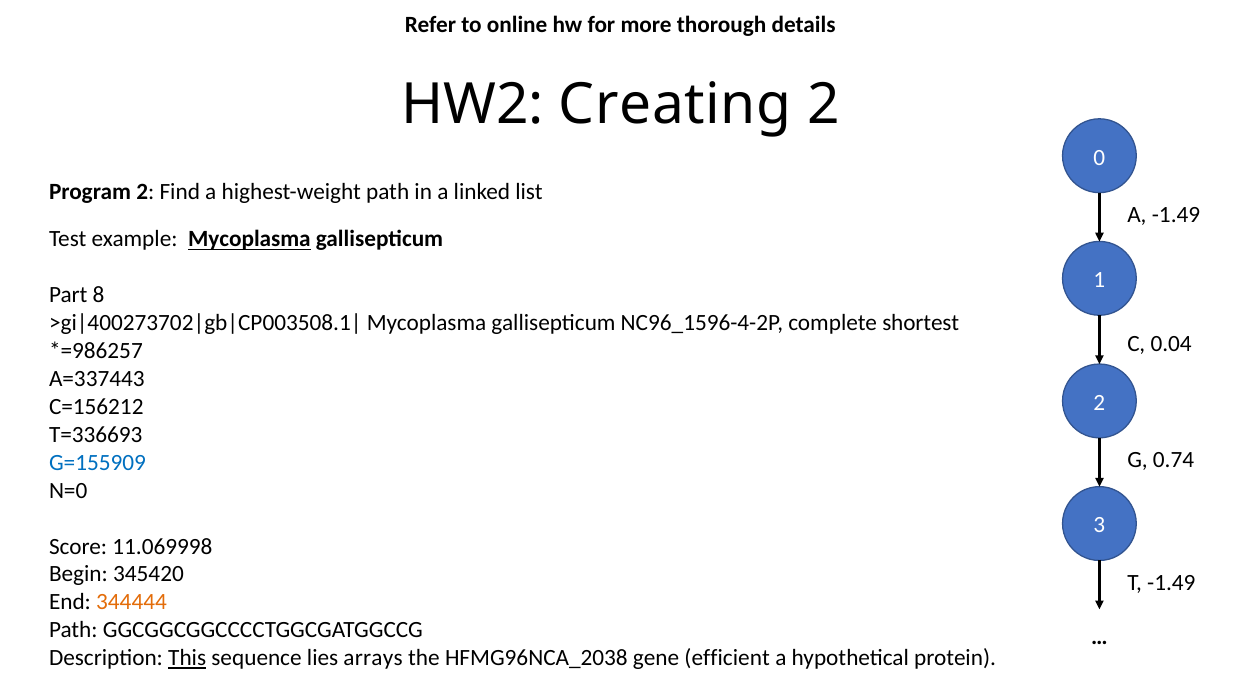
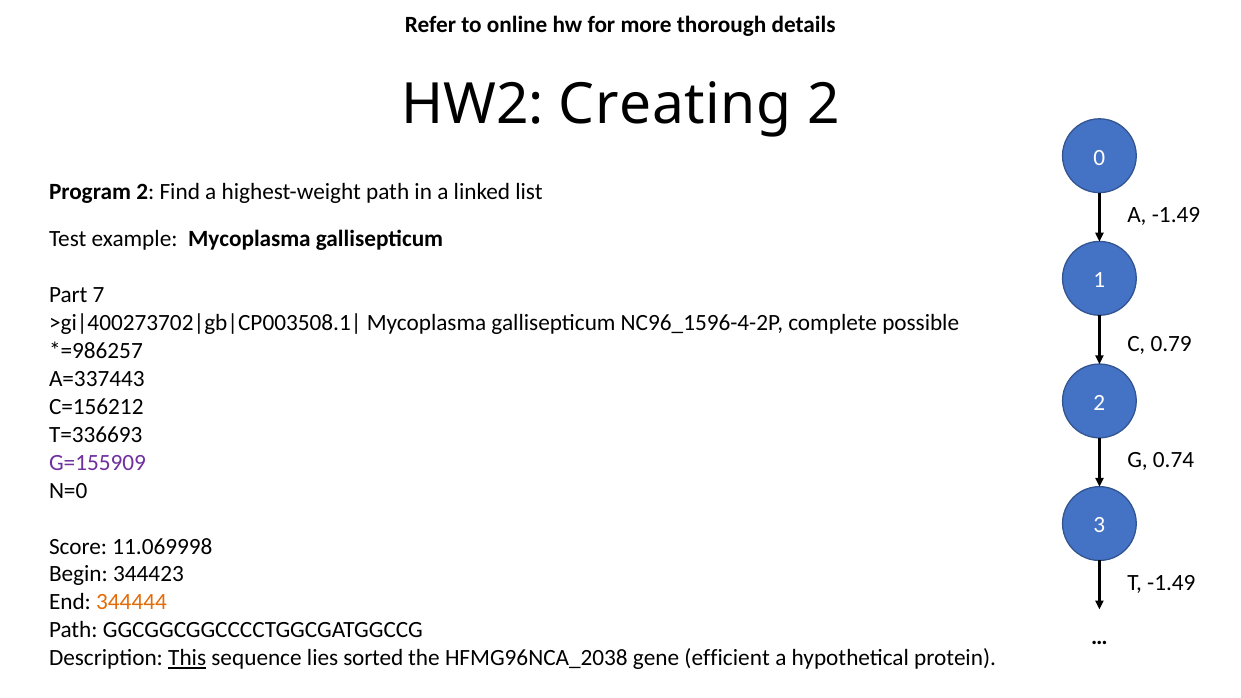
Mycoplasma at (249, 239) underline: present -> none
8: 8 -> 7
shortest: shortest -> possible
0.04: 0.04 -> 0.79
G=155909 colour: blue -> purple
345420: 345420 -> 344423
arrays: arrays -> sorted
